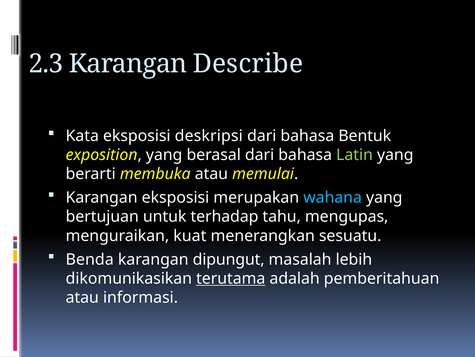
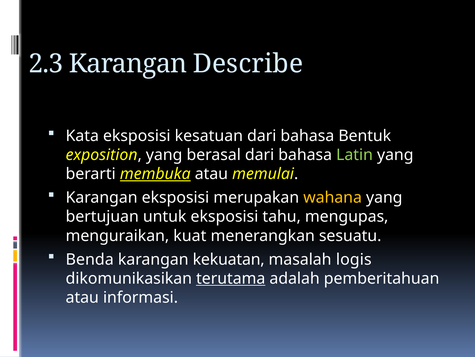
deskripsi: deskripsi -> kesatuan
membuka underline: none -> present
wahana colour: light blue -> yellow
untuk terhadap: terhadap -> eksposisi
dipungut: dipungut -> kekuatan
lebih: lebih -> logis
